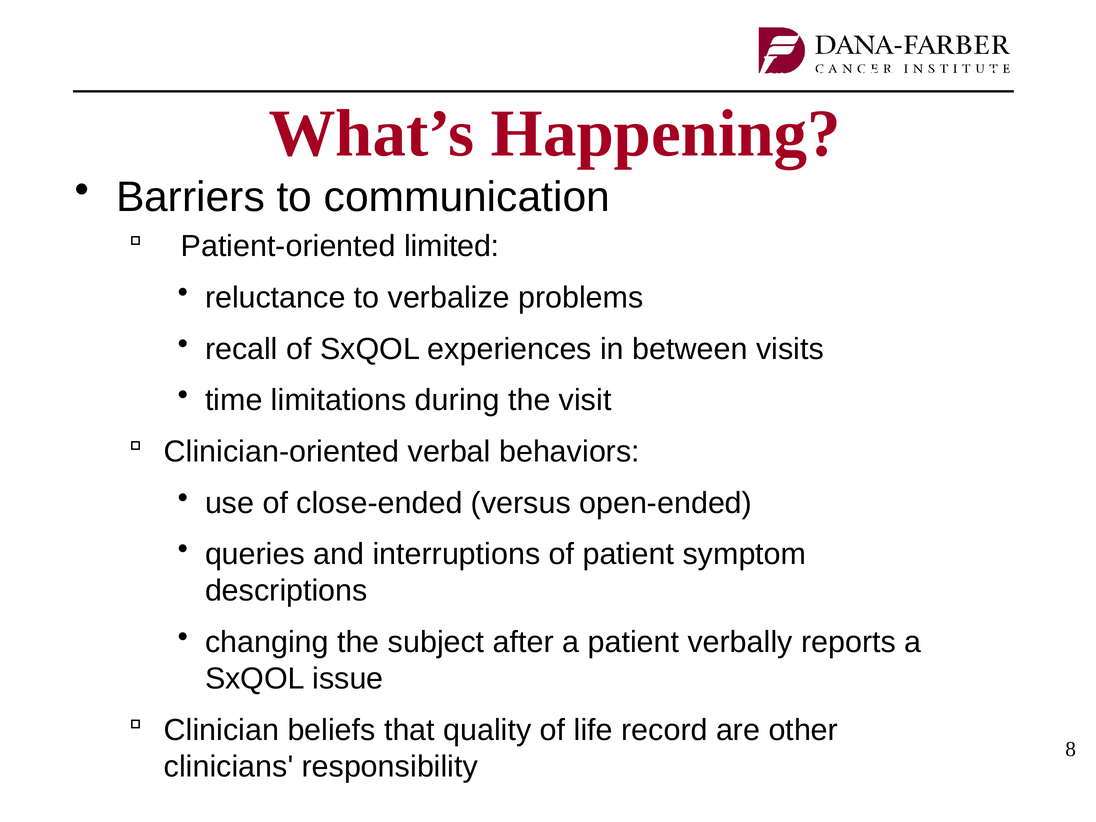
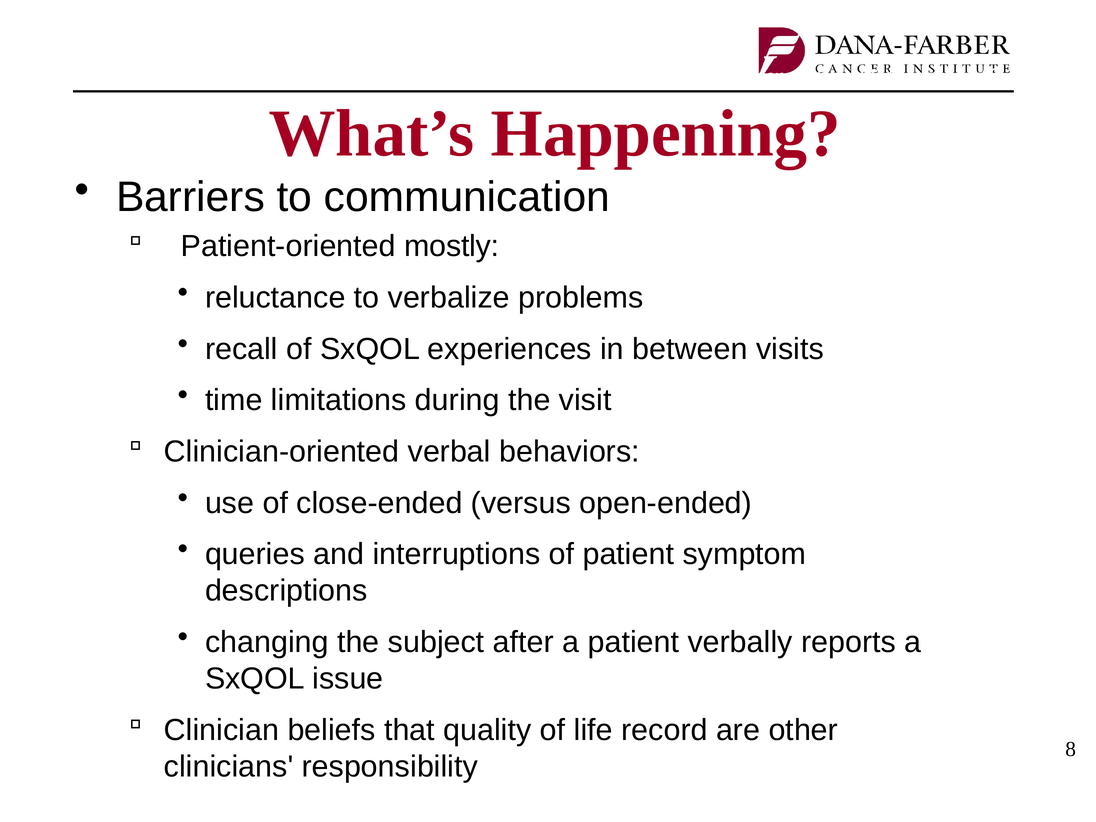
limited: limited -> mostly
